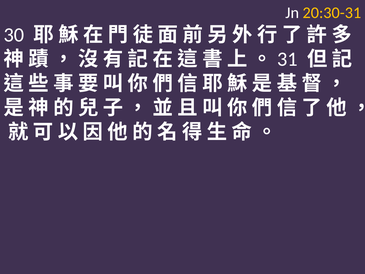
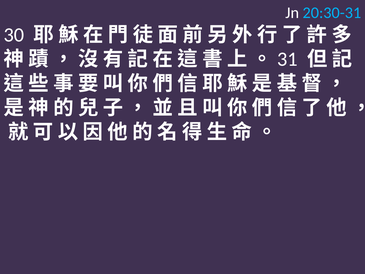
20:30-31 colour: yellow -> light blue
